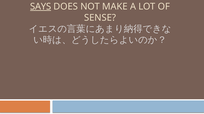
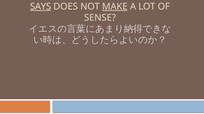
MAKE underline: none -> present
